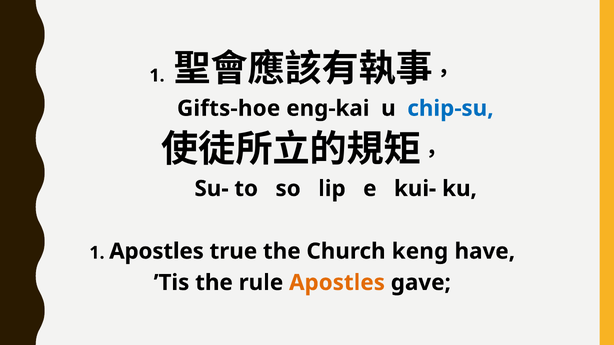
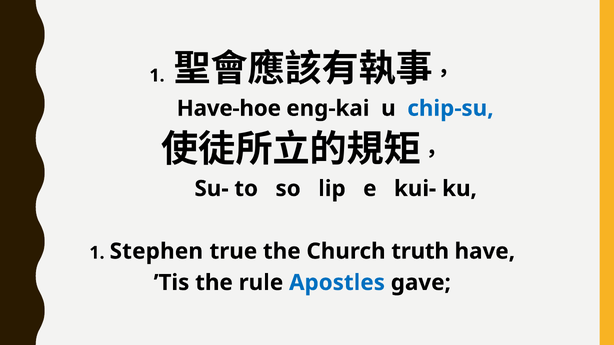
Gifts-hoe: Gifts-hoe -> Have-hoe
1 Apostles: Apostles -> Stephen
keng: keng -> truth
Apostles at (337, 283) colour: orange -> blue
